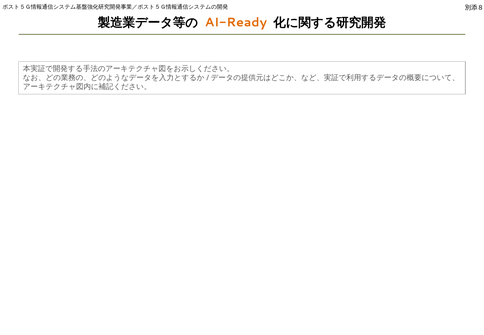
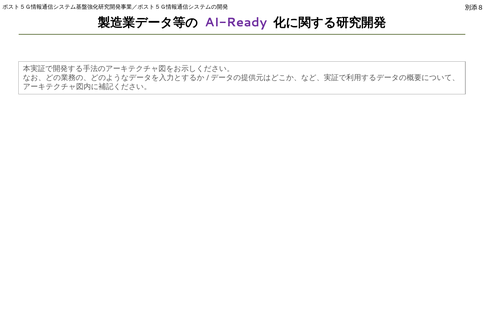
AI-Ready colour: orange -> purple
